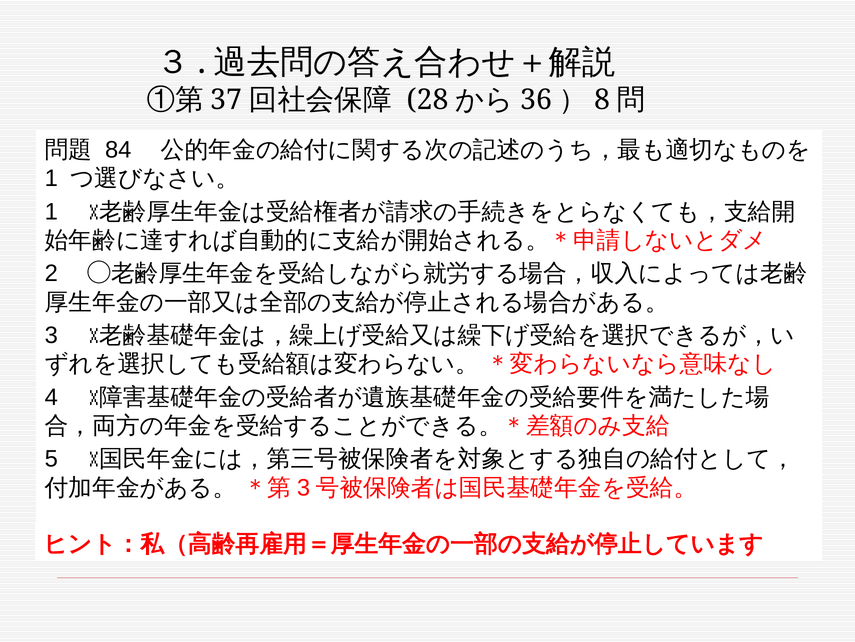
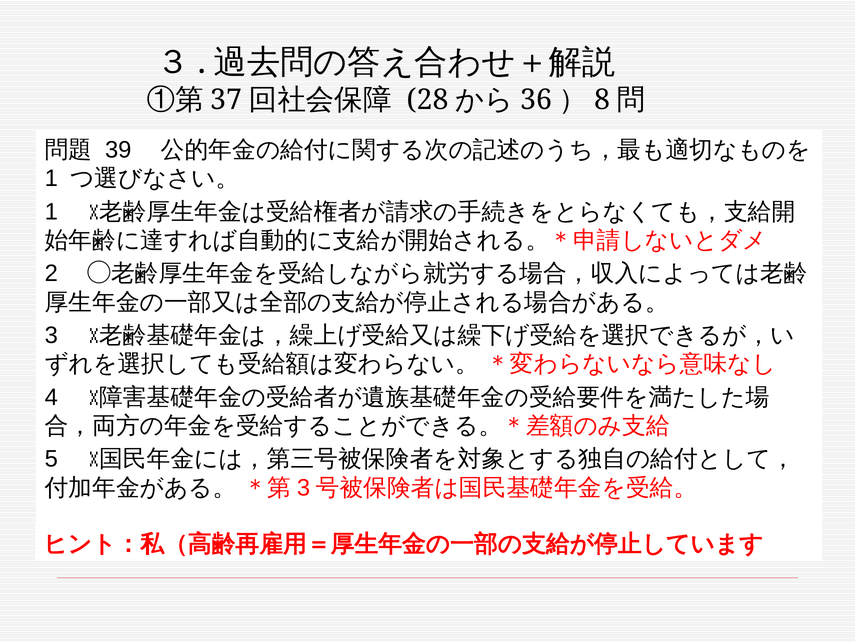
84: 84 -> 39
